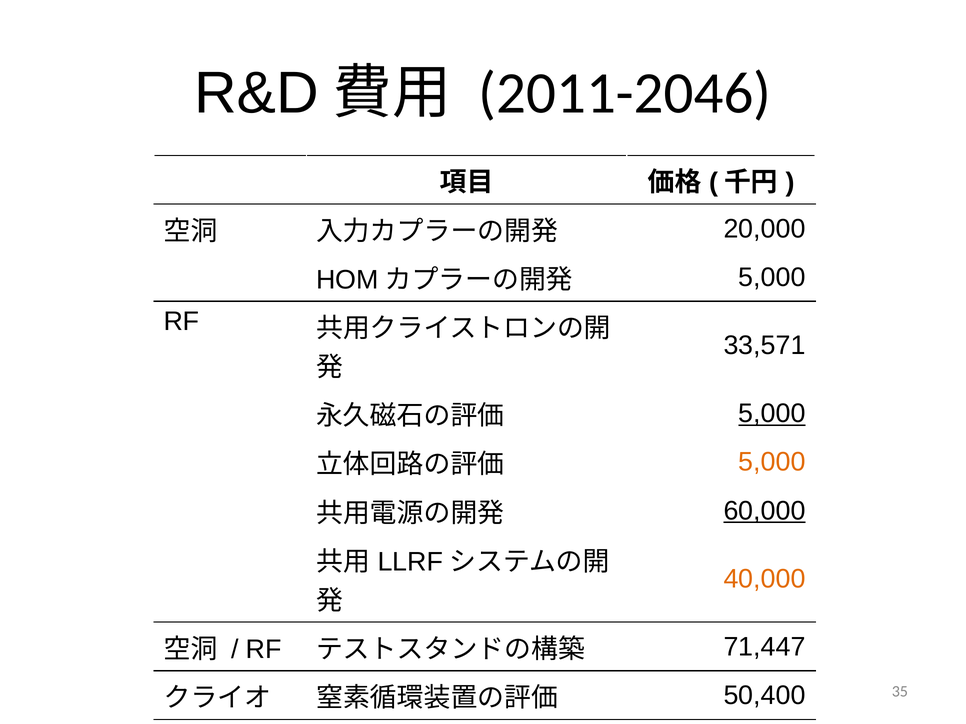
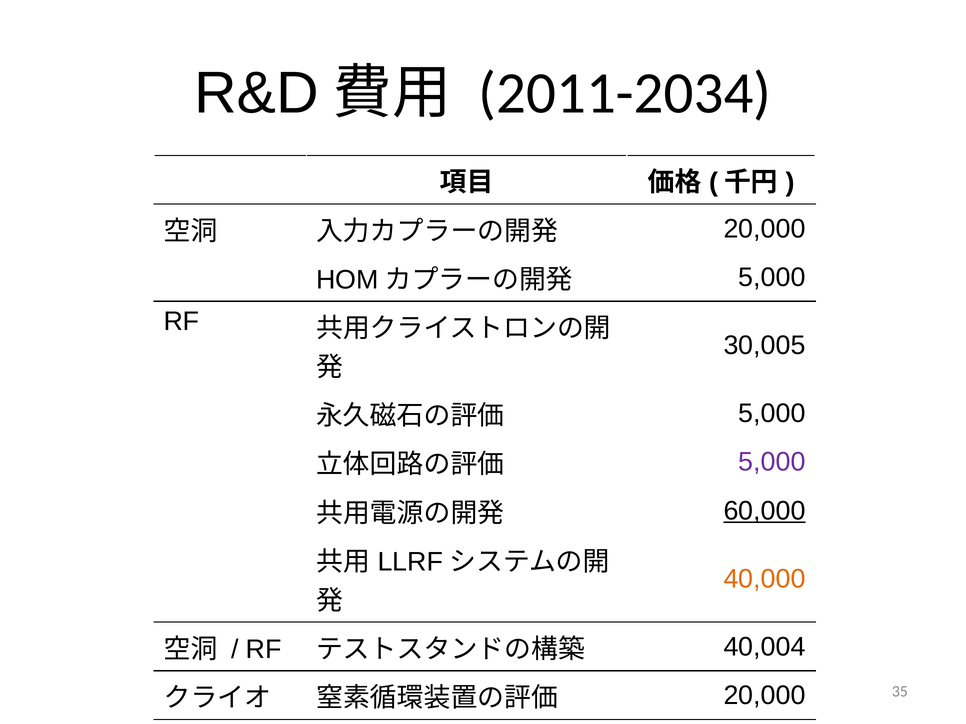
2011-2046: 2011-2046 -> 2011-2034
33,571: 33,571 -> 30,005
5,000 at (772, 414) underline: present -> none
5,000 at (772, 462) colour: orange -> purple
71,447: 71,447 -> 40,004
50,400 at (765, 696): 50,400 -> 20,000
